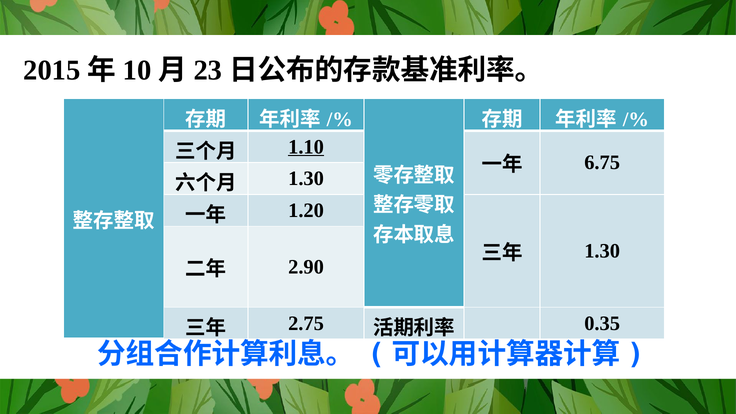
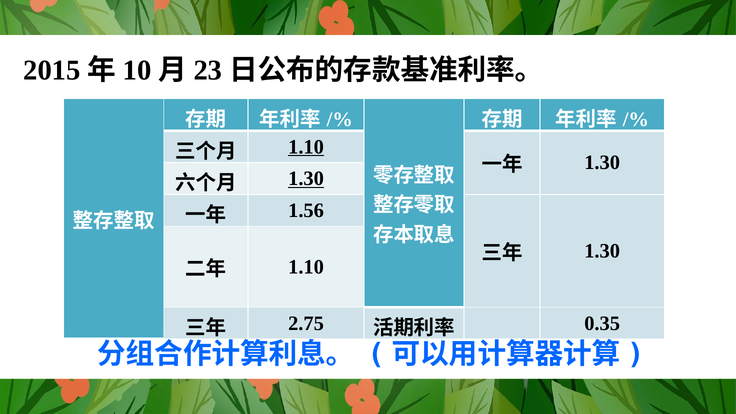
6.75 at (602, 163): 6.75 -> 1.30
1.30 at (306, 179) underline: none -> present
1.20: 1.20 -> 1.56
2.90 at (306, 267): 2.90 -> 1.10
